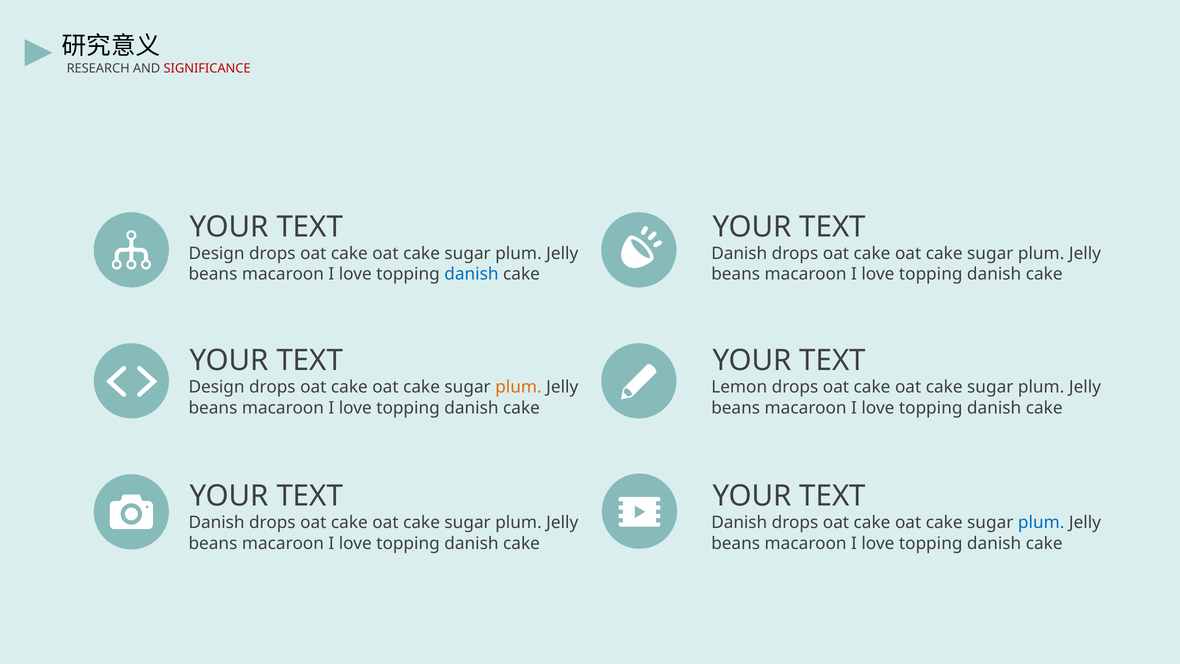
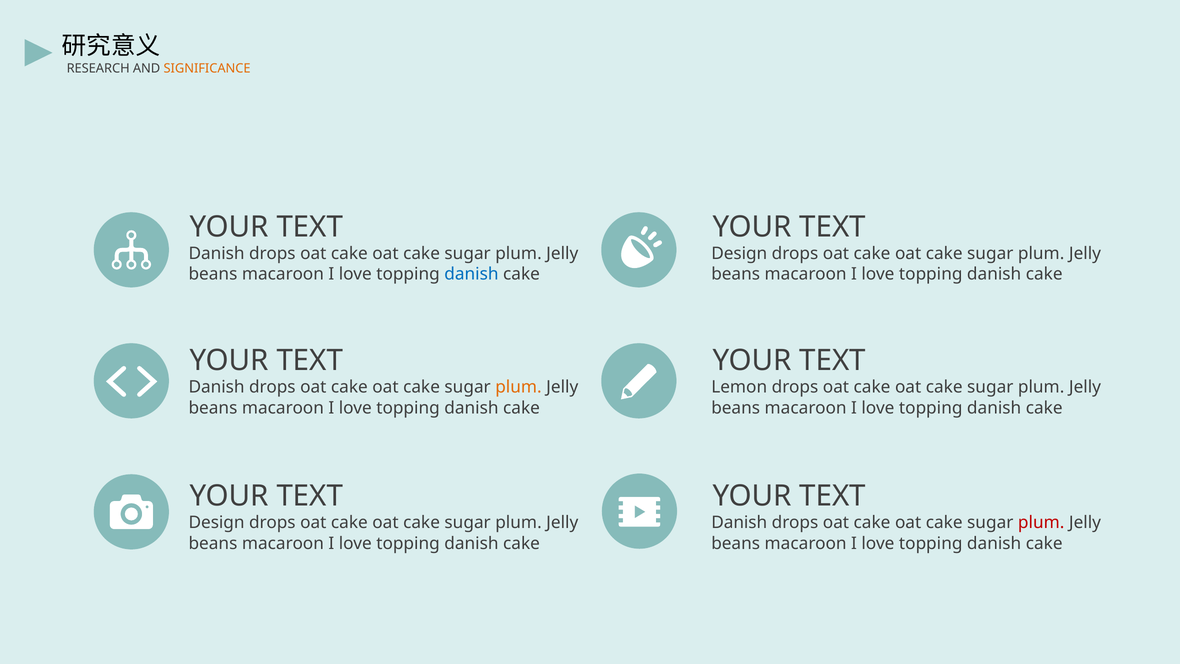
SIGNIFICANCE colour: red -> orange
Design at (217, 253): Design -> Danish
Danish at (739, 253): Danish -> Design
Design at (217, 387): Design -> Danish
Danish at (217, 523): Danish -> Design
plum at (1041, 523) colour: blue -> red
